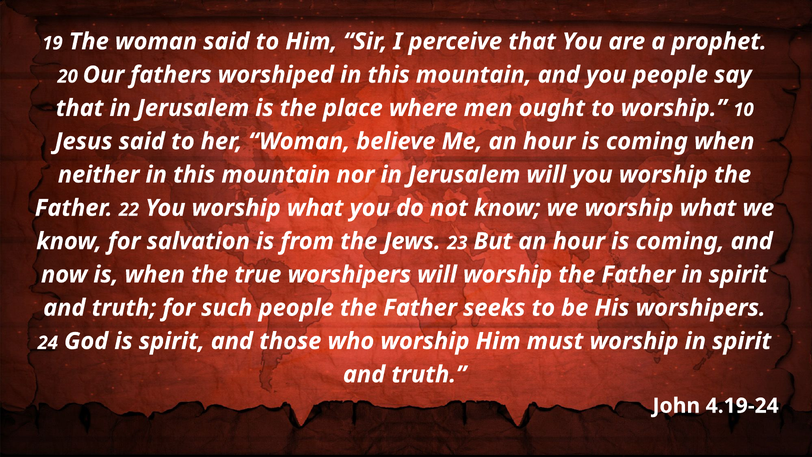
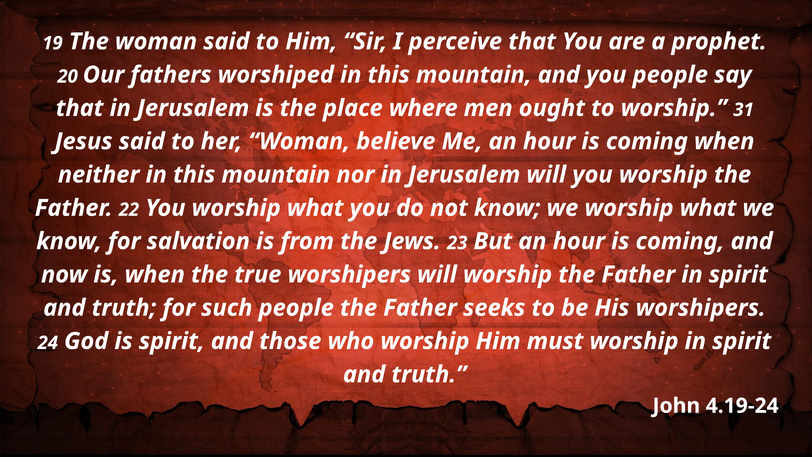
10: 10 -> 31
